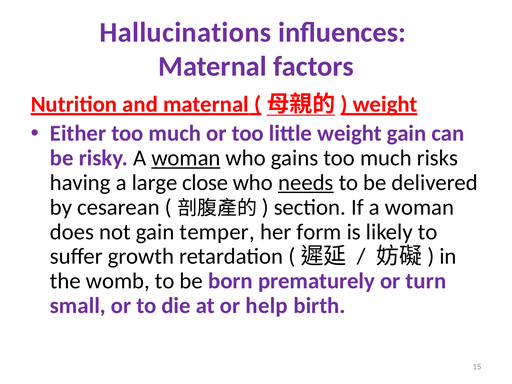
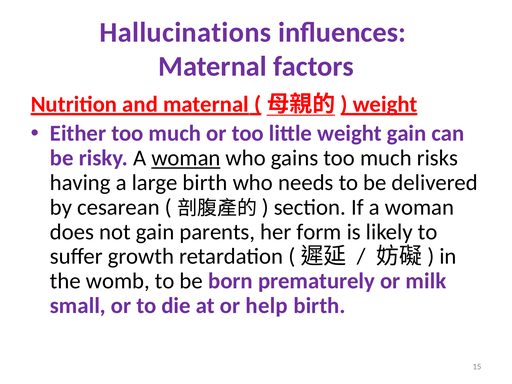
large close: close -> birth
needs underline: present -> none
temper: temper -> parents
turn: turn -> milk
